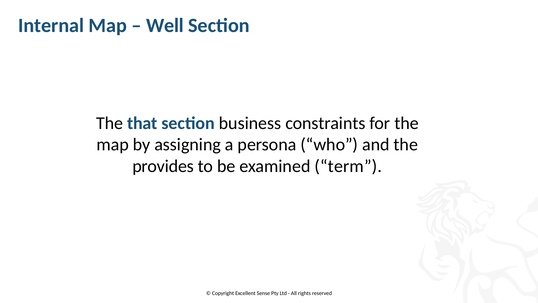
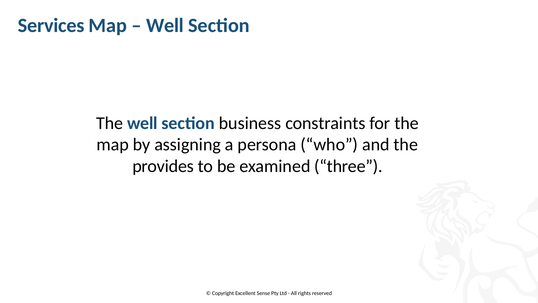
Internal: Internal -> Services
The that: that -> well
term: term -> three
